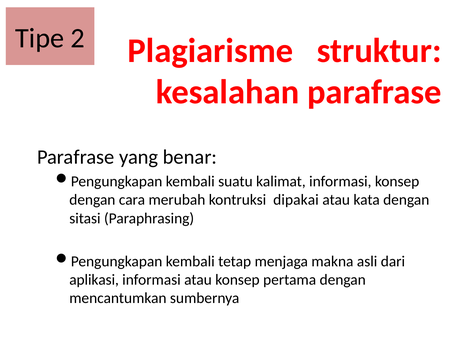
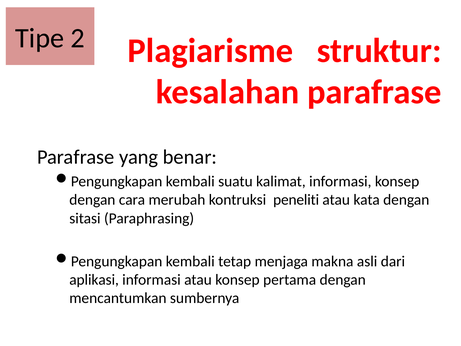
dipakai: dipakai -> peneliti
